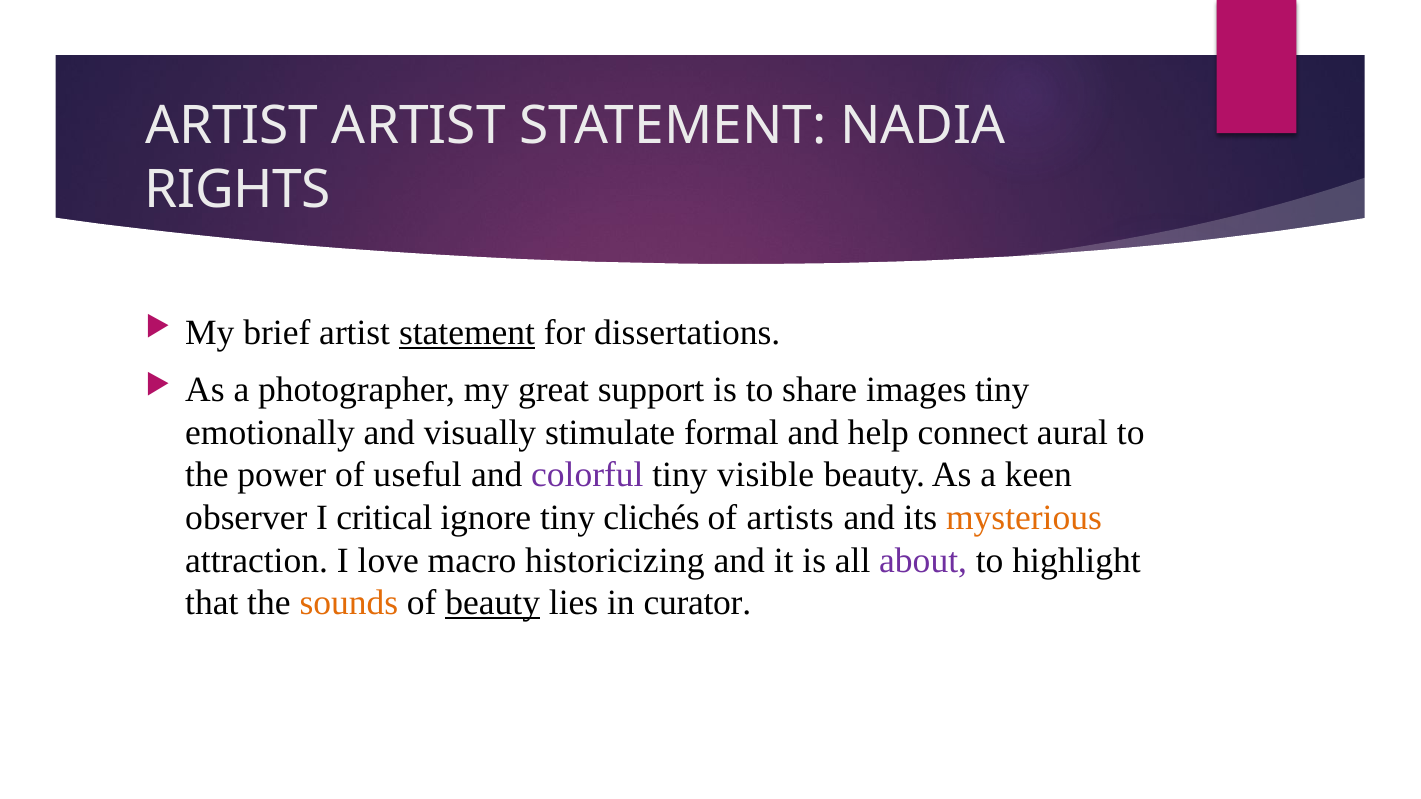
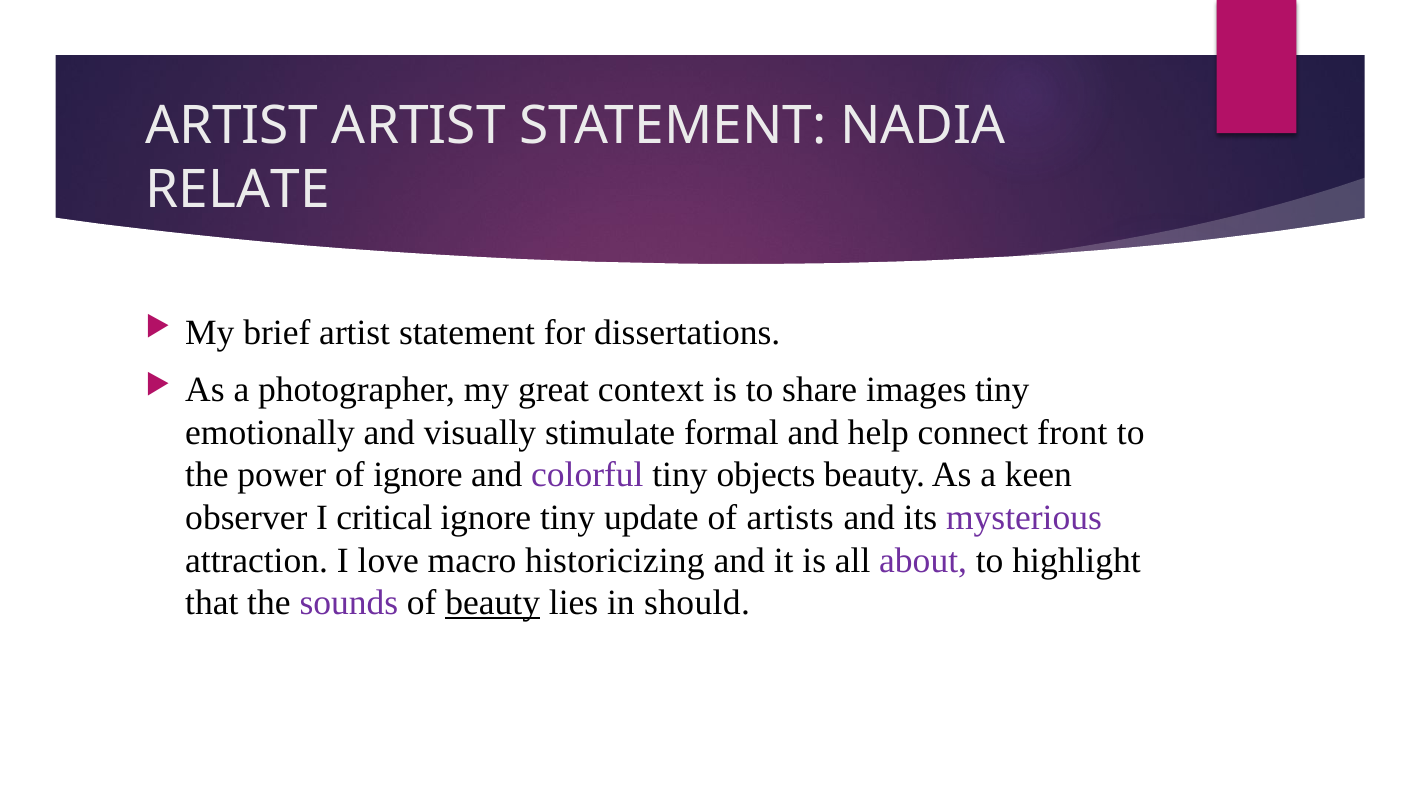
RIGHTS: RIGHTS -> RELATE
statement at (467, 333) underline: present -> none
support: support -> context
aural: aural -> front
of useful: useful -> ignore
visible: visible -> objects
clichés: clichés -> update
mysterious colour: orange -> purple
sounds colour: orange -> purple
curator: curator -> should
